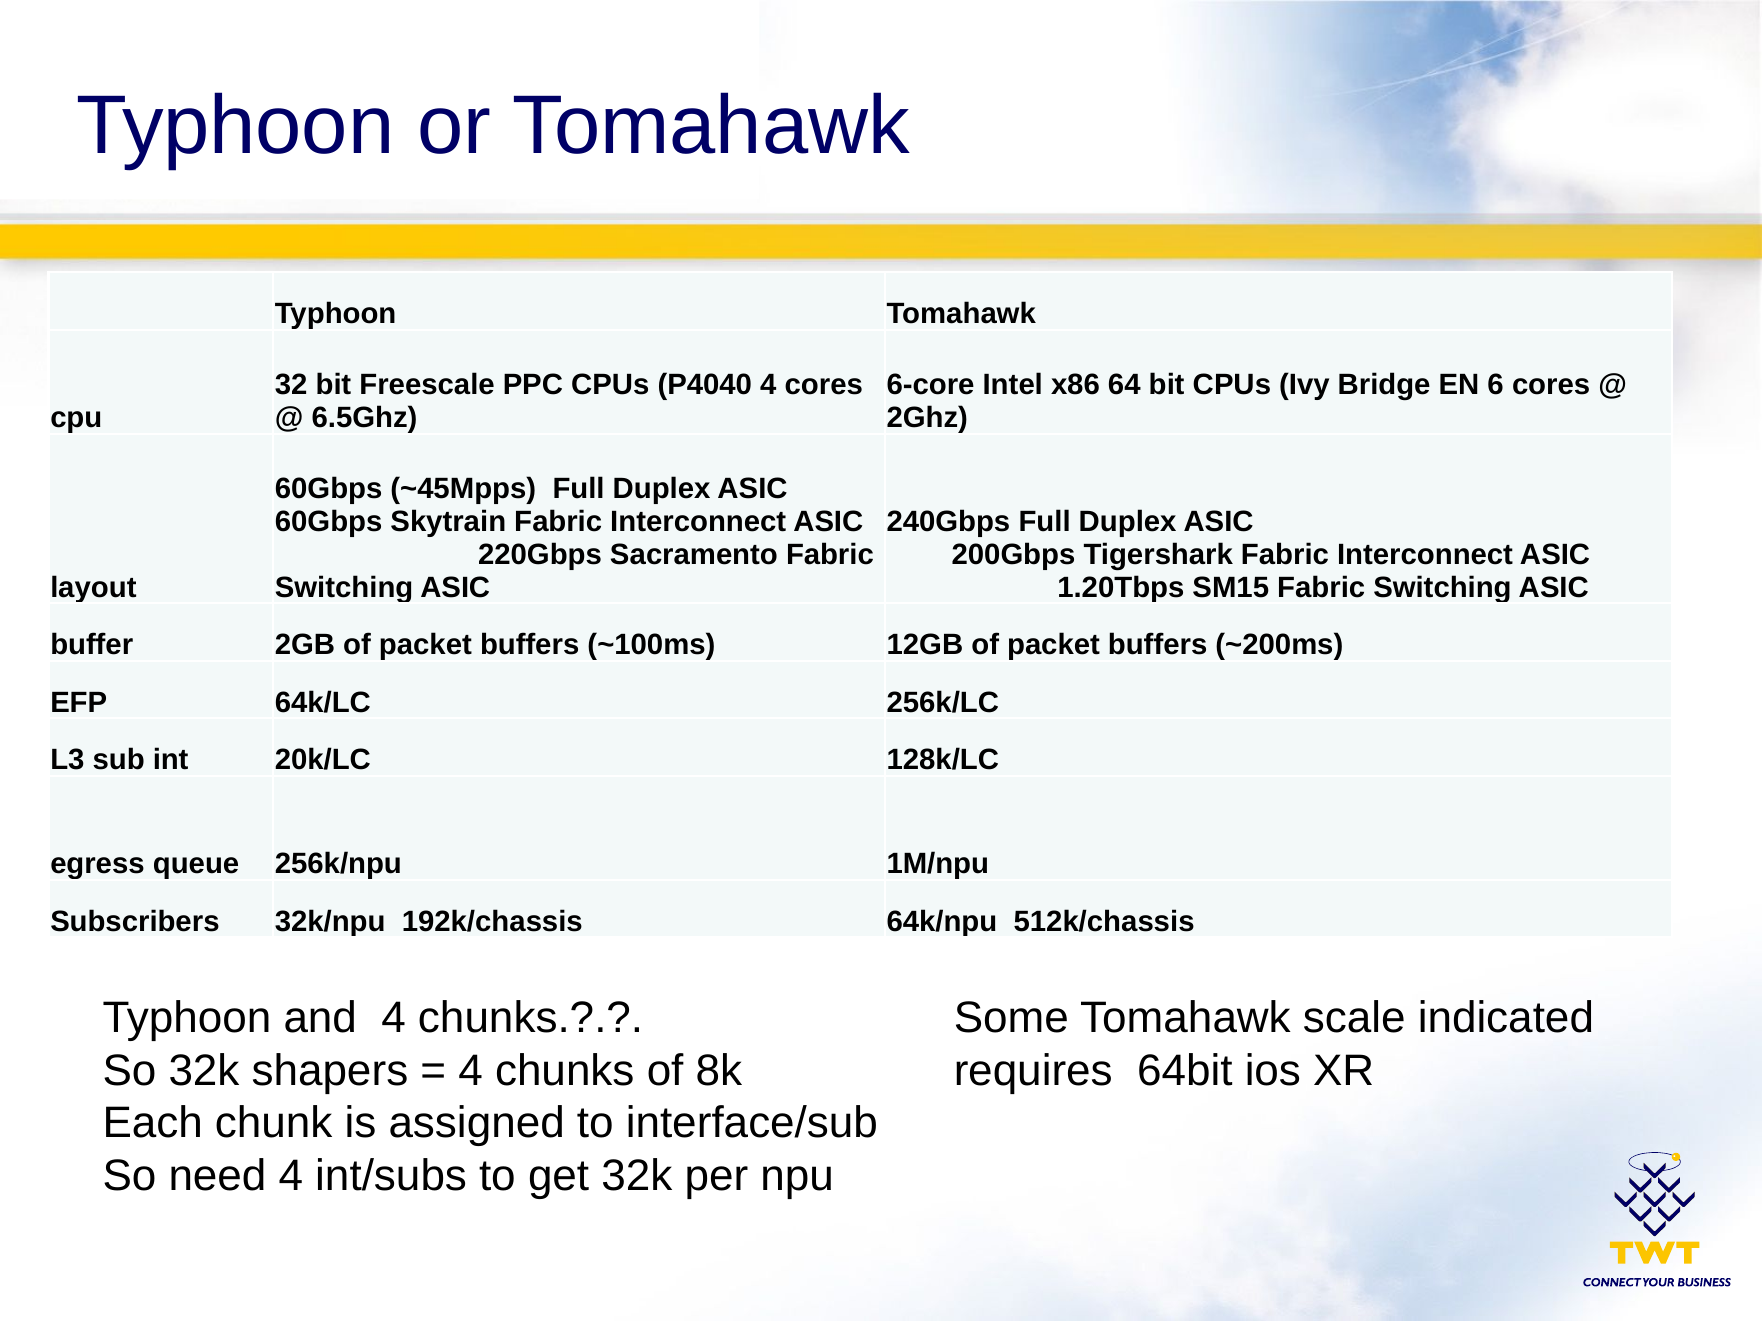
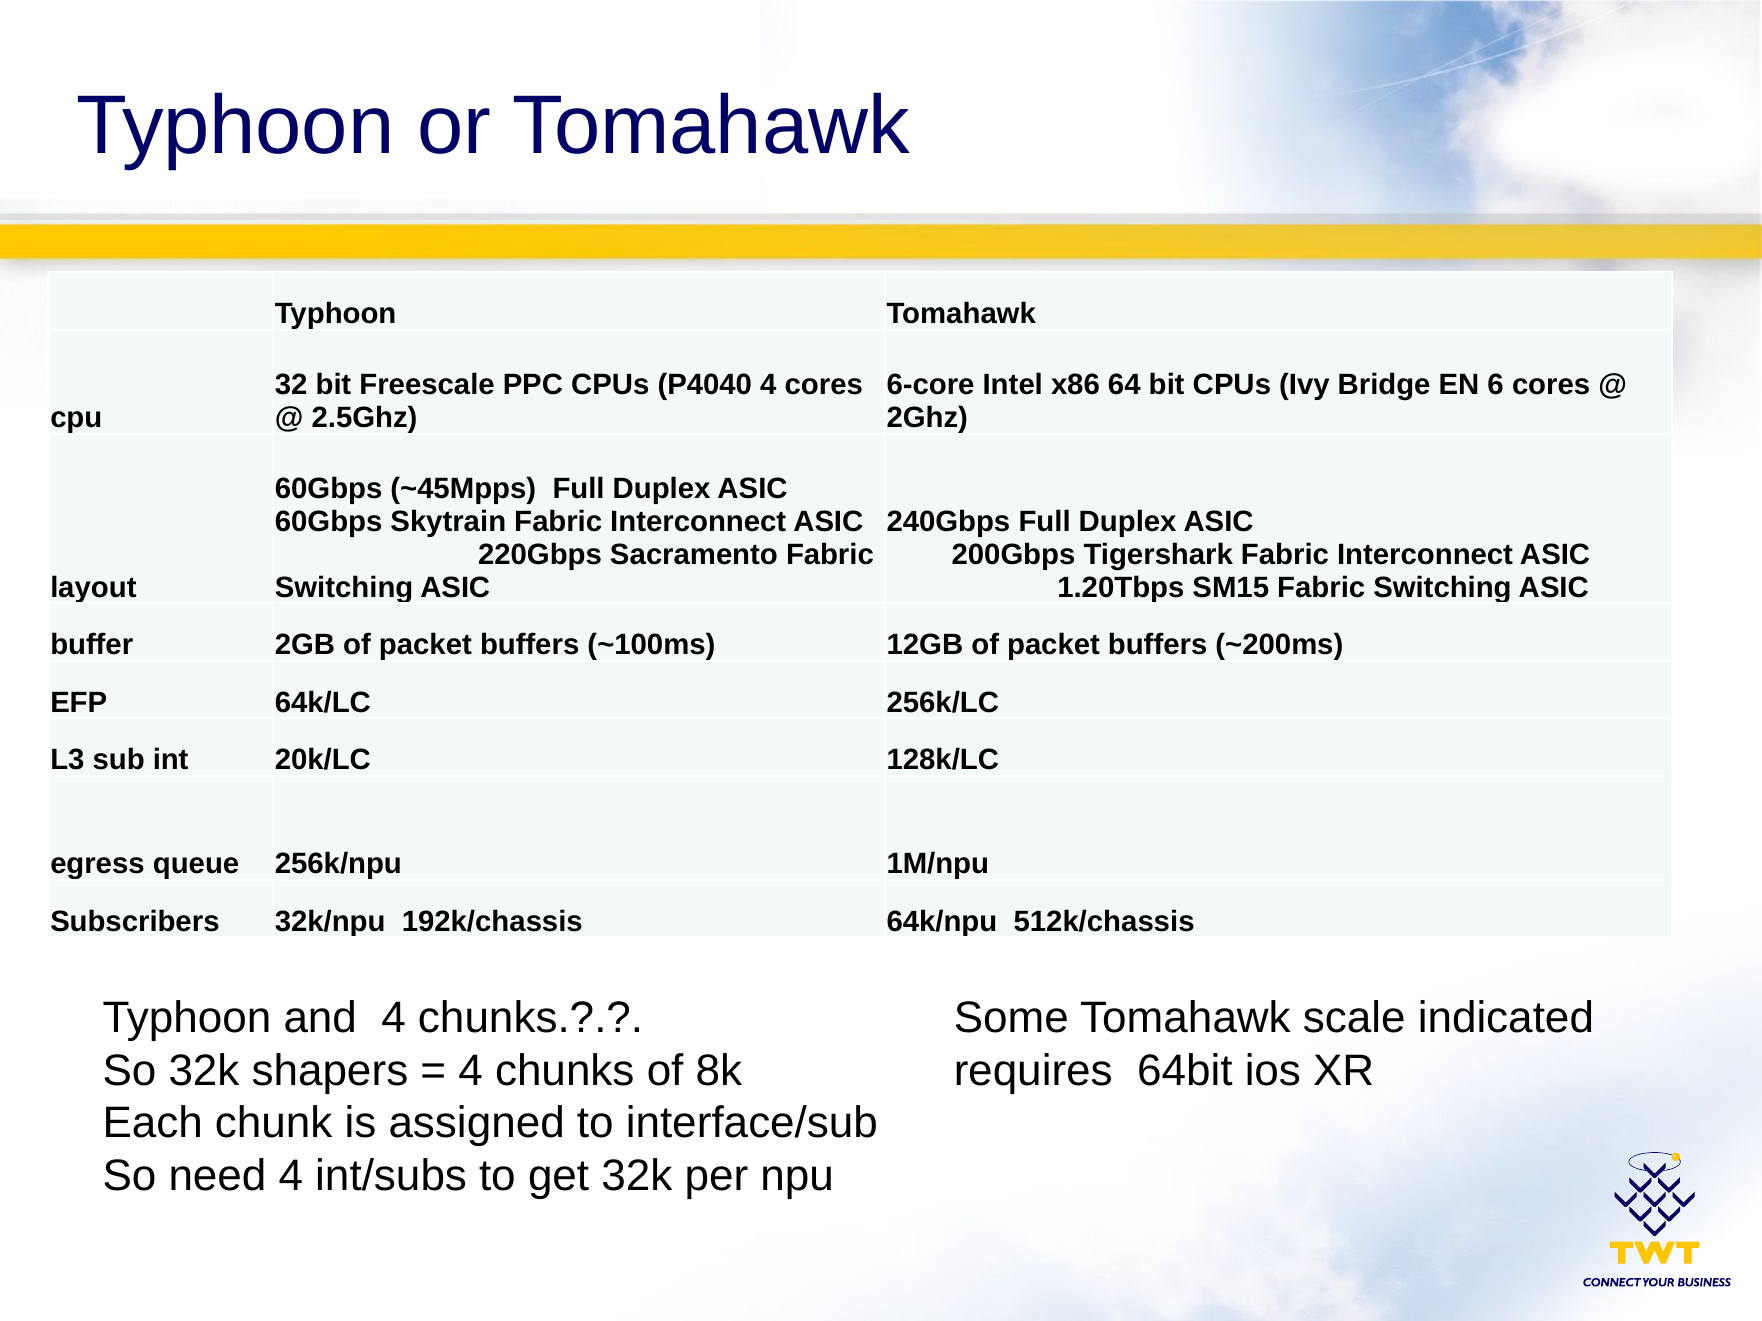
6.5Ghz: 6.5Ghz -> 2.5Ghz
